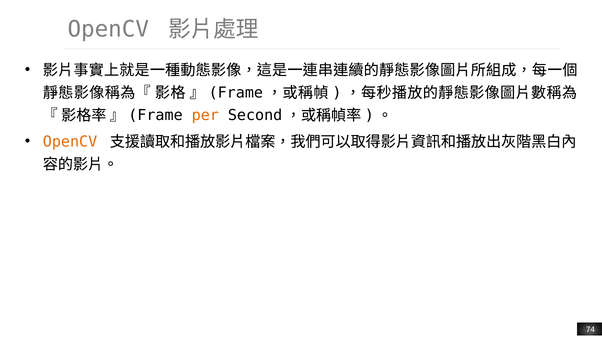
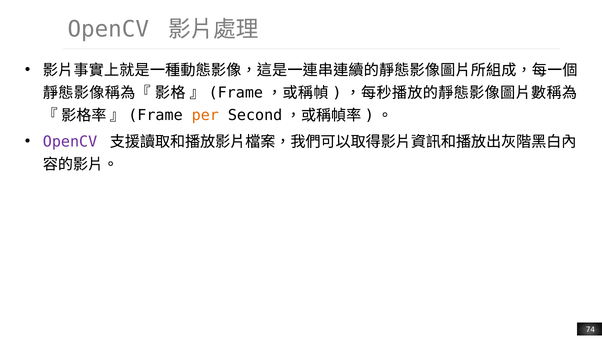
OpenCV at (70, 142) colour: orange -> purple
